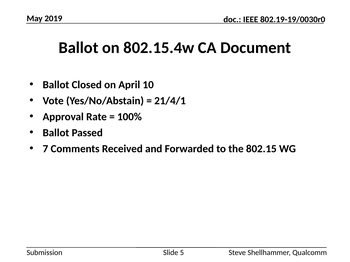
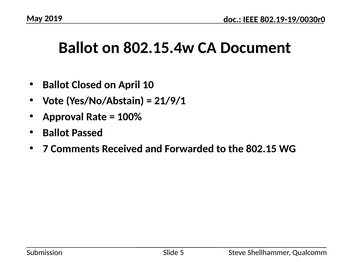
21/4/1: 21/4/1 -> 21/9/1
